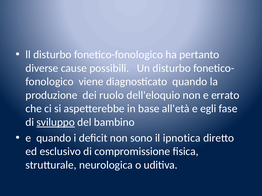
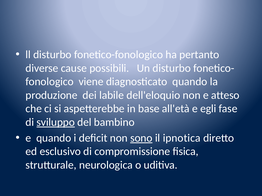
ruolo: ruolo -> labile
errato: errato -> atteso
sono underline: none -> present
